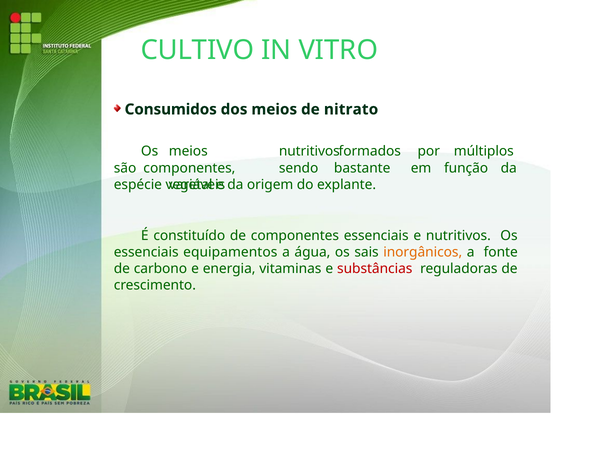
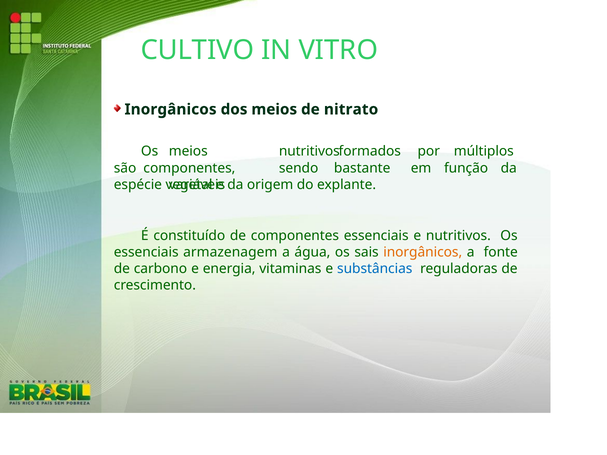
Consumidos at (171, 109): Consumidos -> Inorgânicos
equipamentos: equipamentos -> armazenagem
substâncias colour: red -> blue
